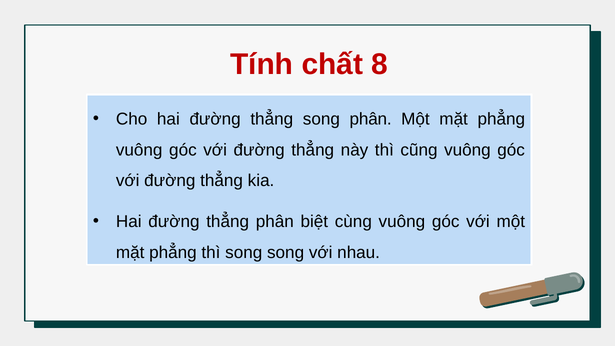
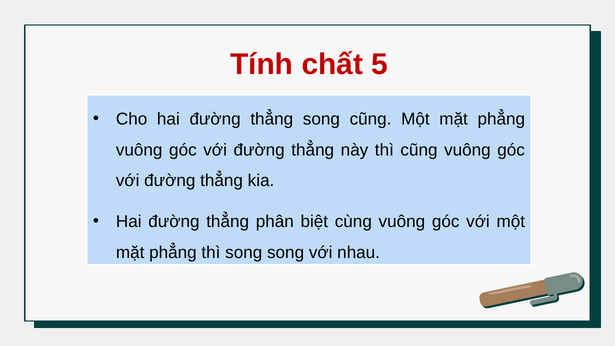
8: 8 -> 5
song phân: phân -> cũng
